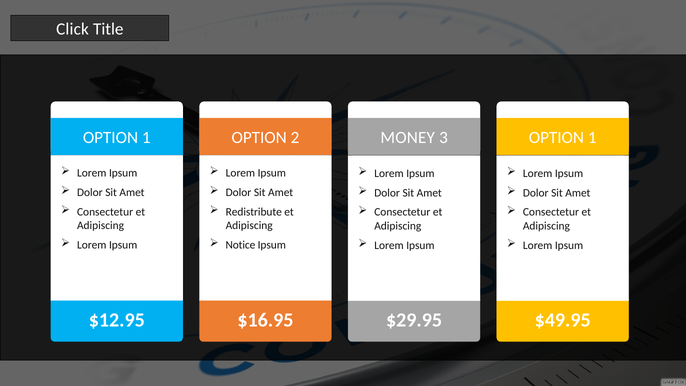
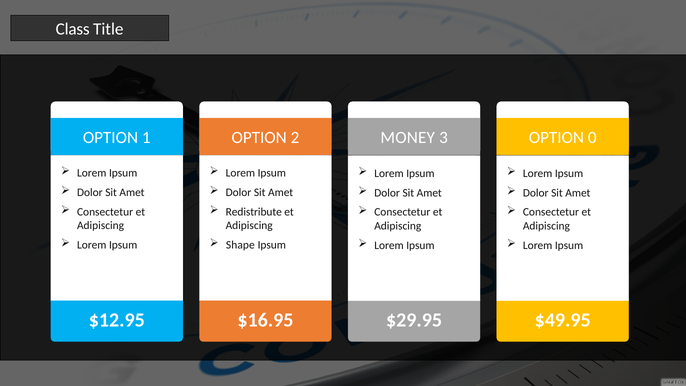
Click: Click -> Class
1 at (592, 138): 1 -> 0
Notice: Notice -> Shape
